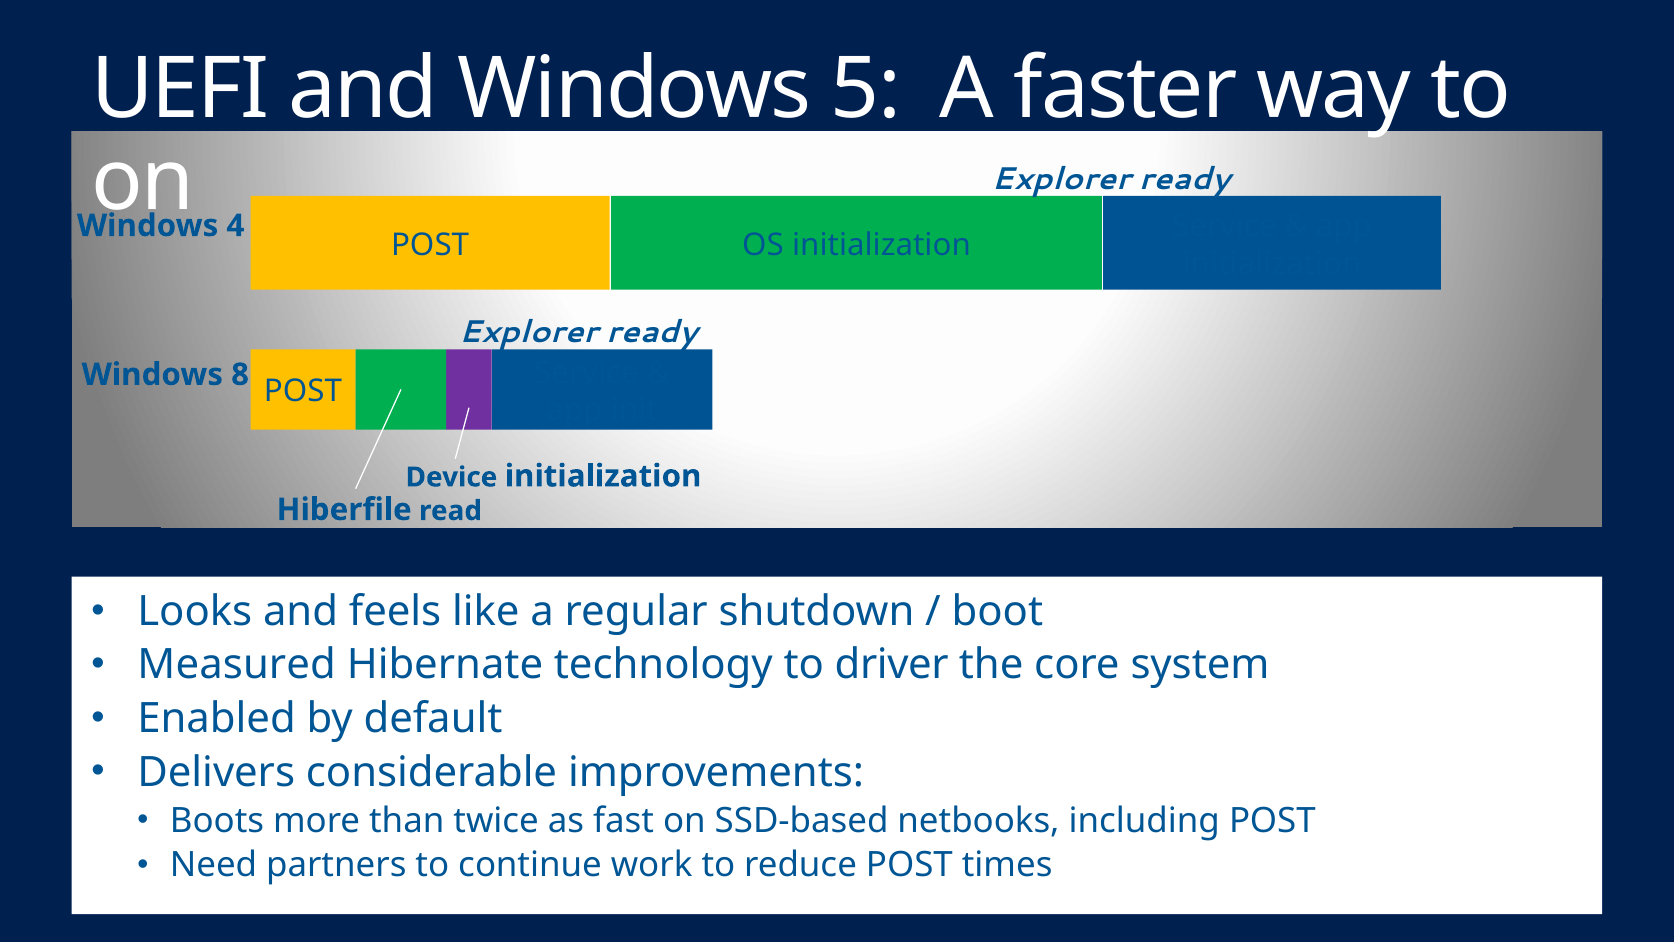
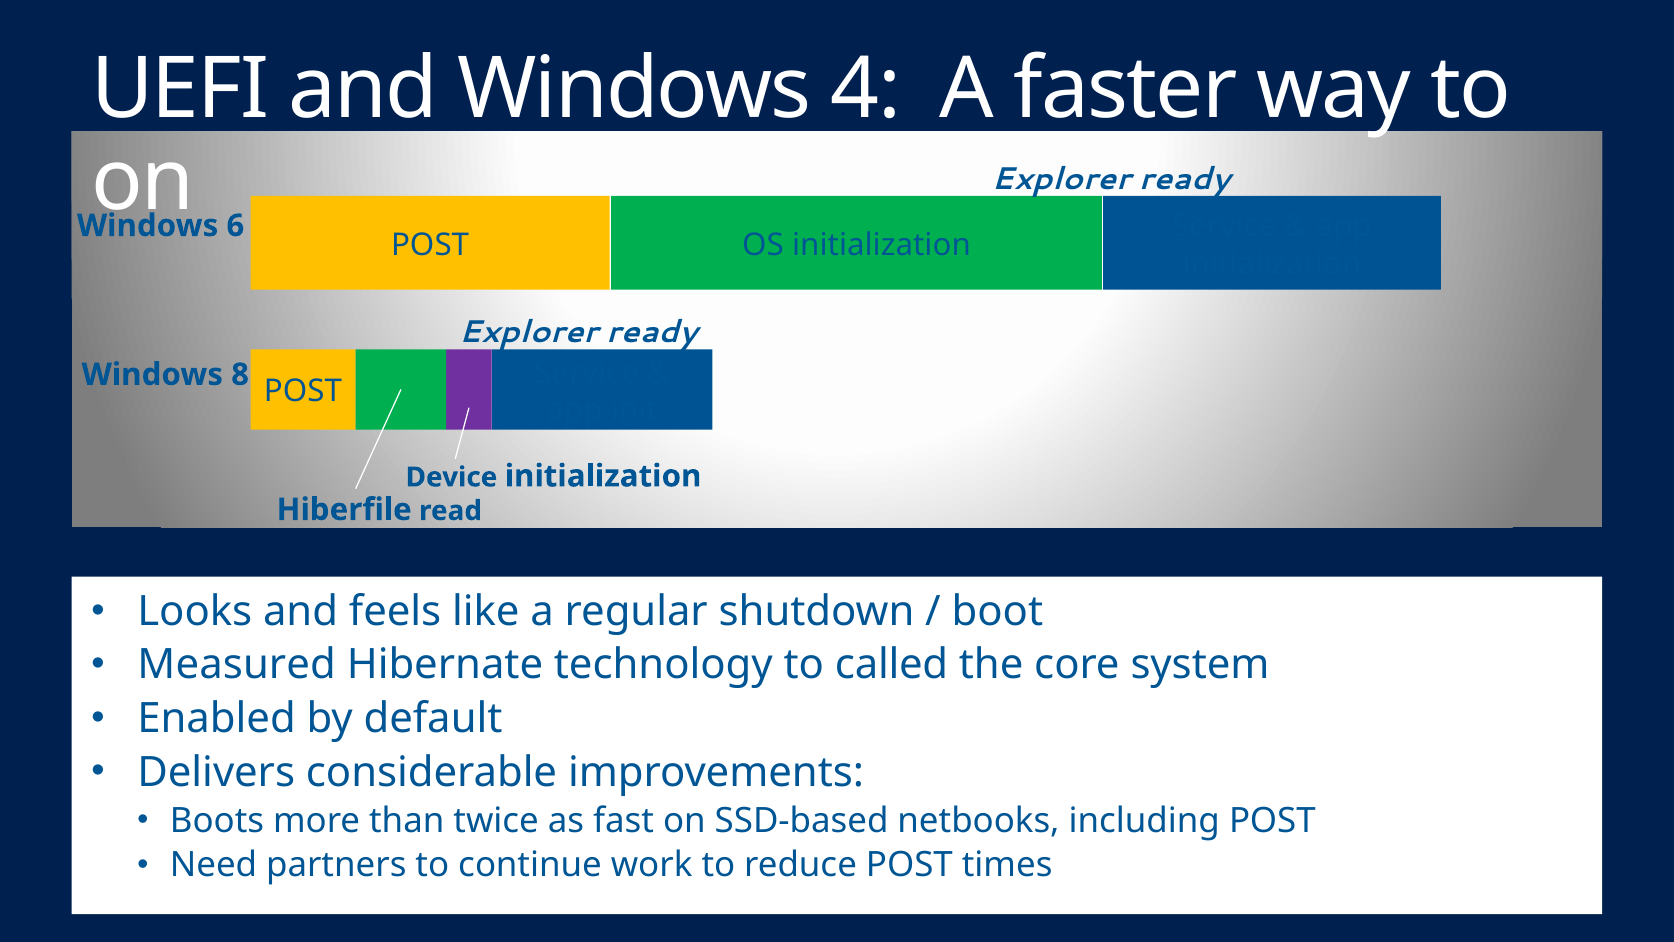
5: 5 -> 4
4: 4 -> 6
driver: driver -> called
